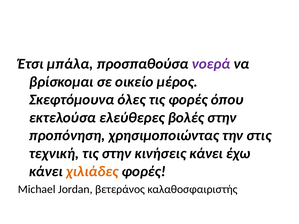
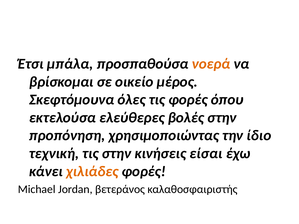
νοερά colour: purple -> orange
στις: στις -> ίδιο
κινήσεις κάνει: κάνει -> είσαι
